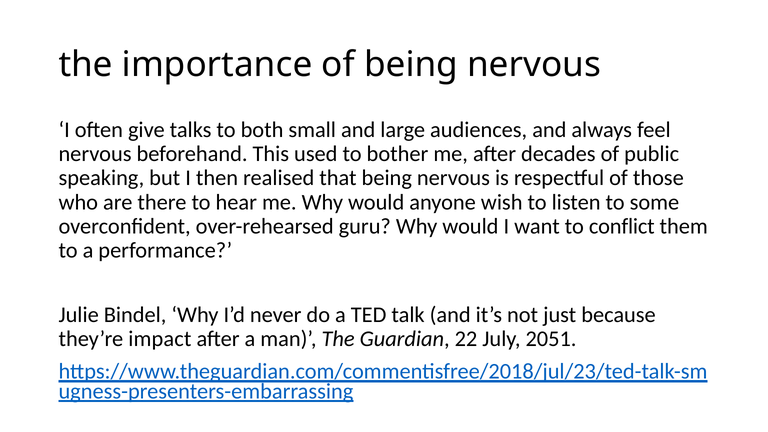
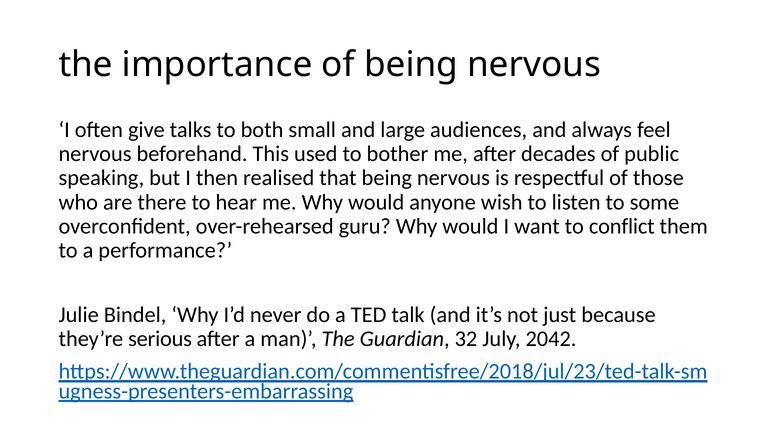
impact: impact -> serious
22: 22 -> 32
2051: 2051 -> 2042
